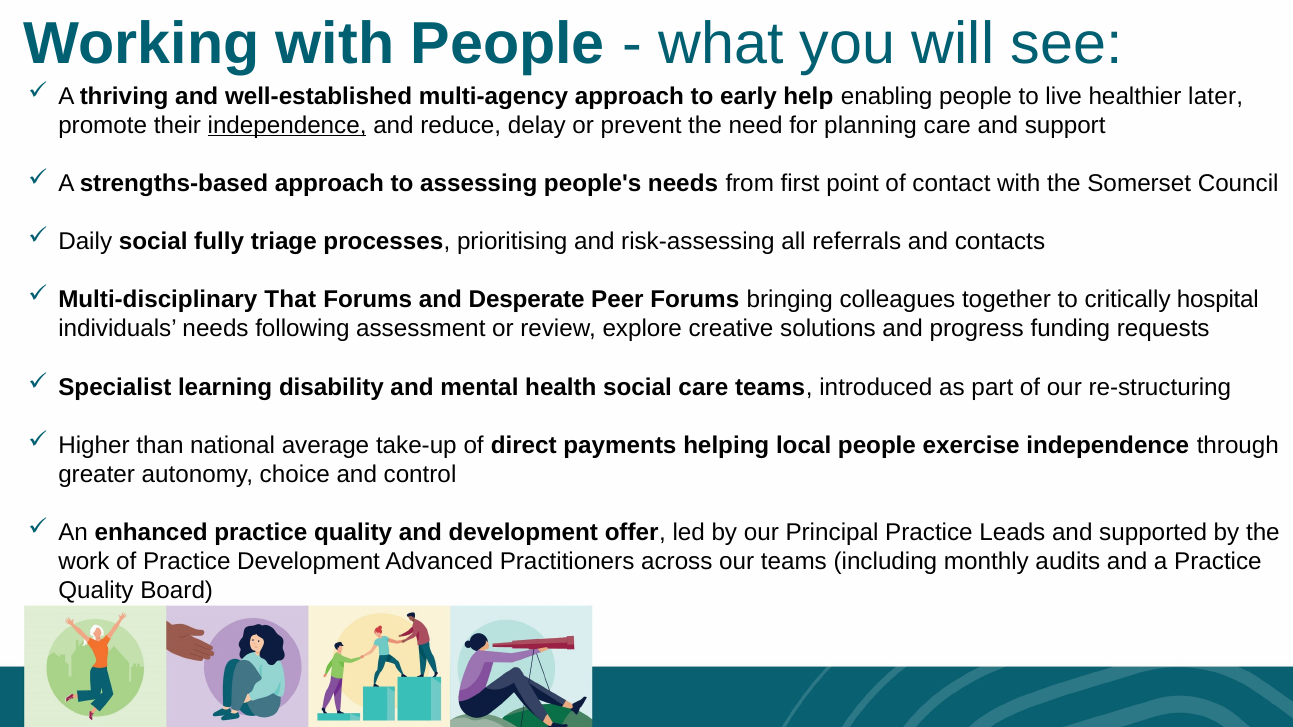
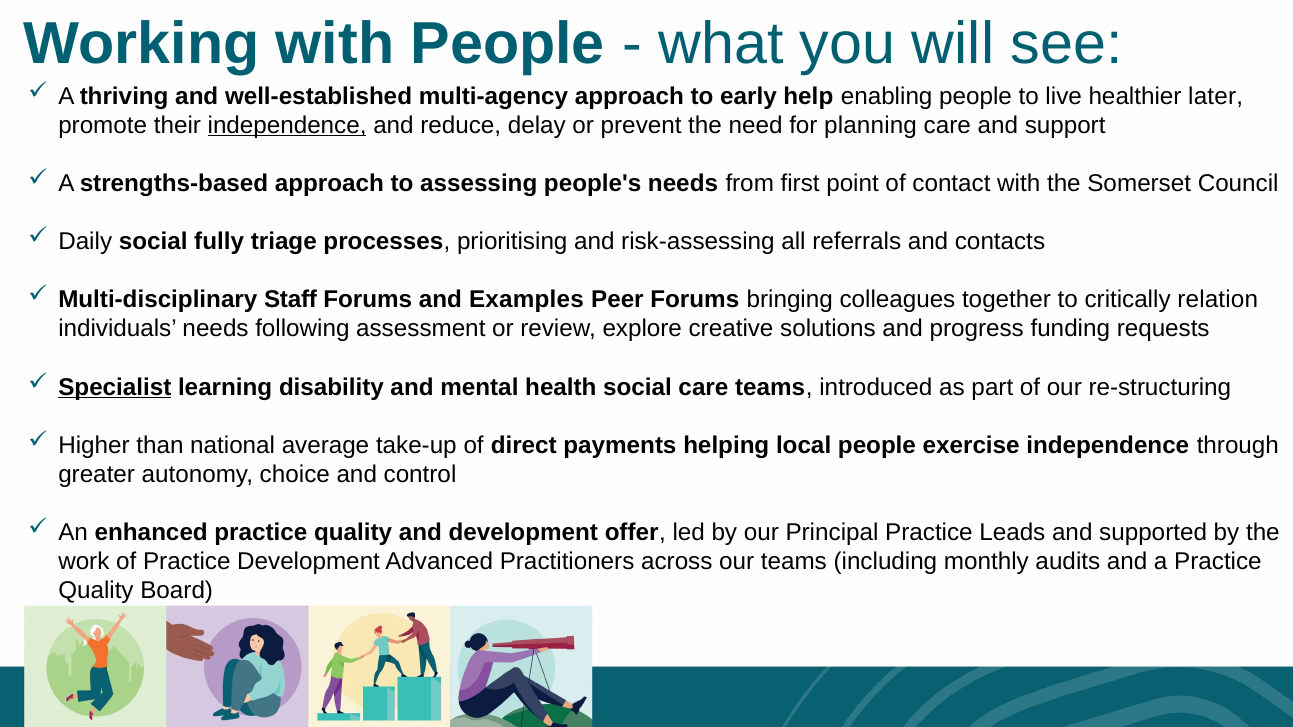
That: That -> Staff
Desperate: Desperate -> Examples
hospital: hospital -> relation
Specialist underline: none -> present
